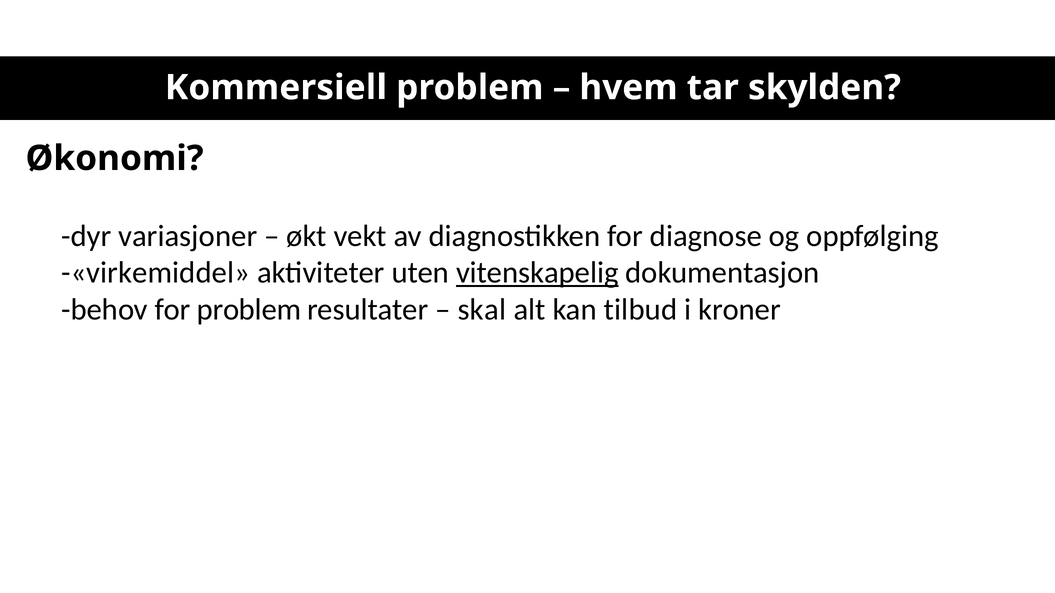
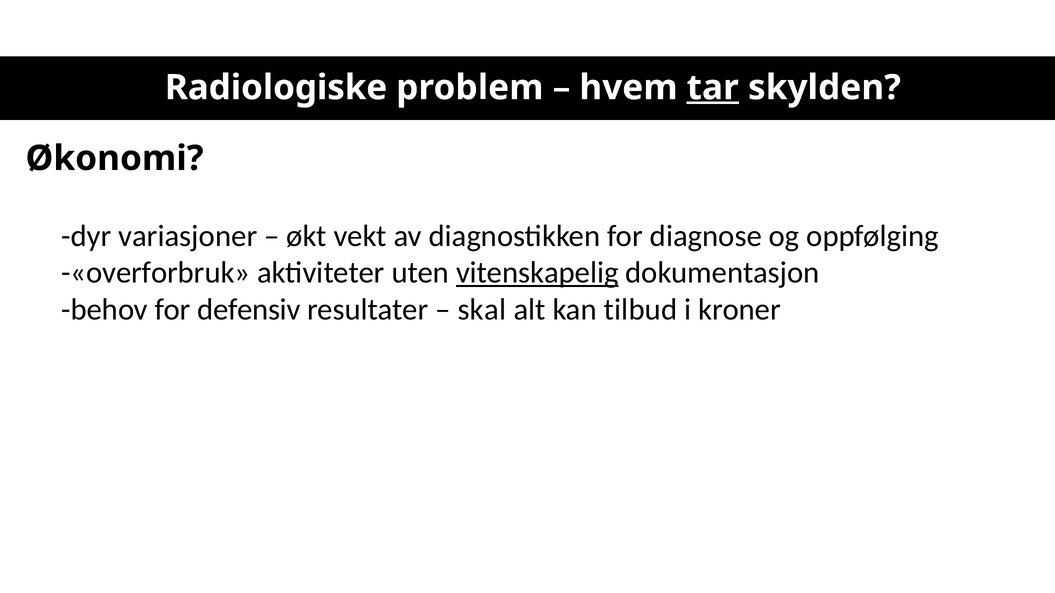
Kommersiell: Kommersiell -> Radiologiske
tar underline: none -> present
-«virkemiddel: -«virkemiddel -> -«overforbruk
for problem: problem -> defensiv
